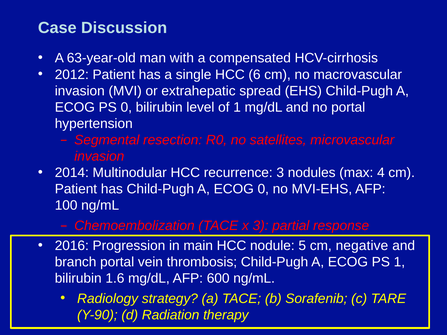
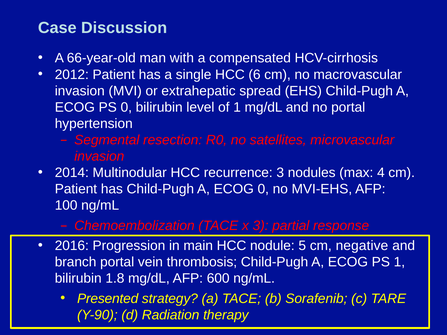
63-year-old: 63-year-old -> 66-year-old
1.6: 1.6 -> 1.8
Radiology: Radiology -> Presented
